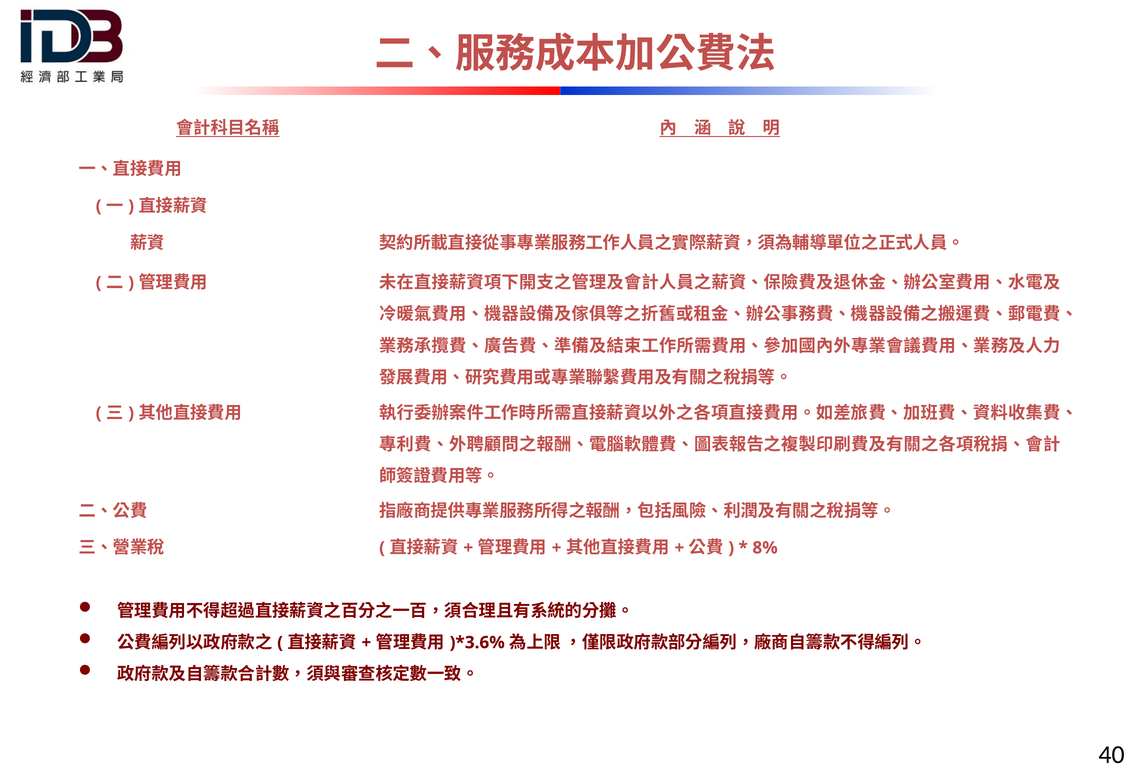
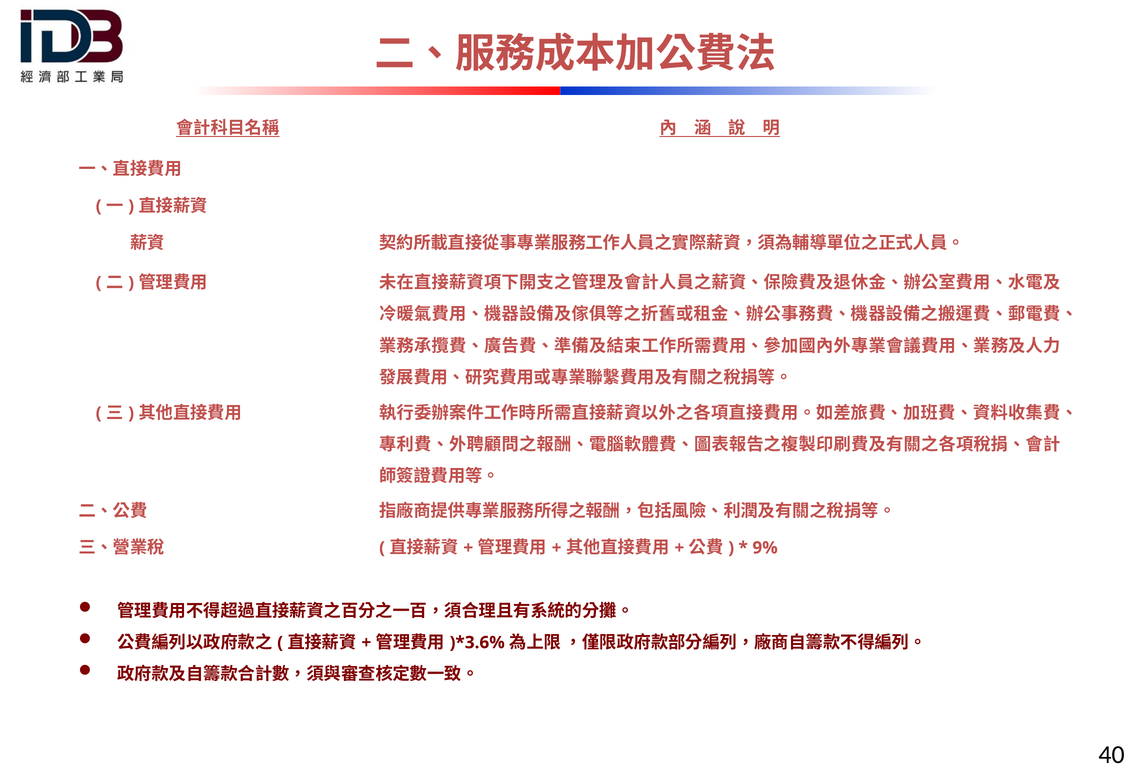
8%: 8% -> 9%
